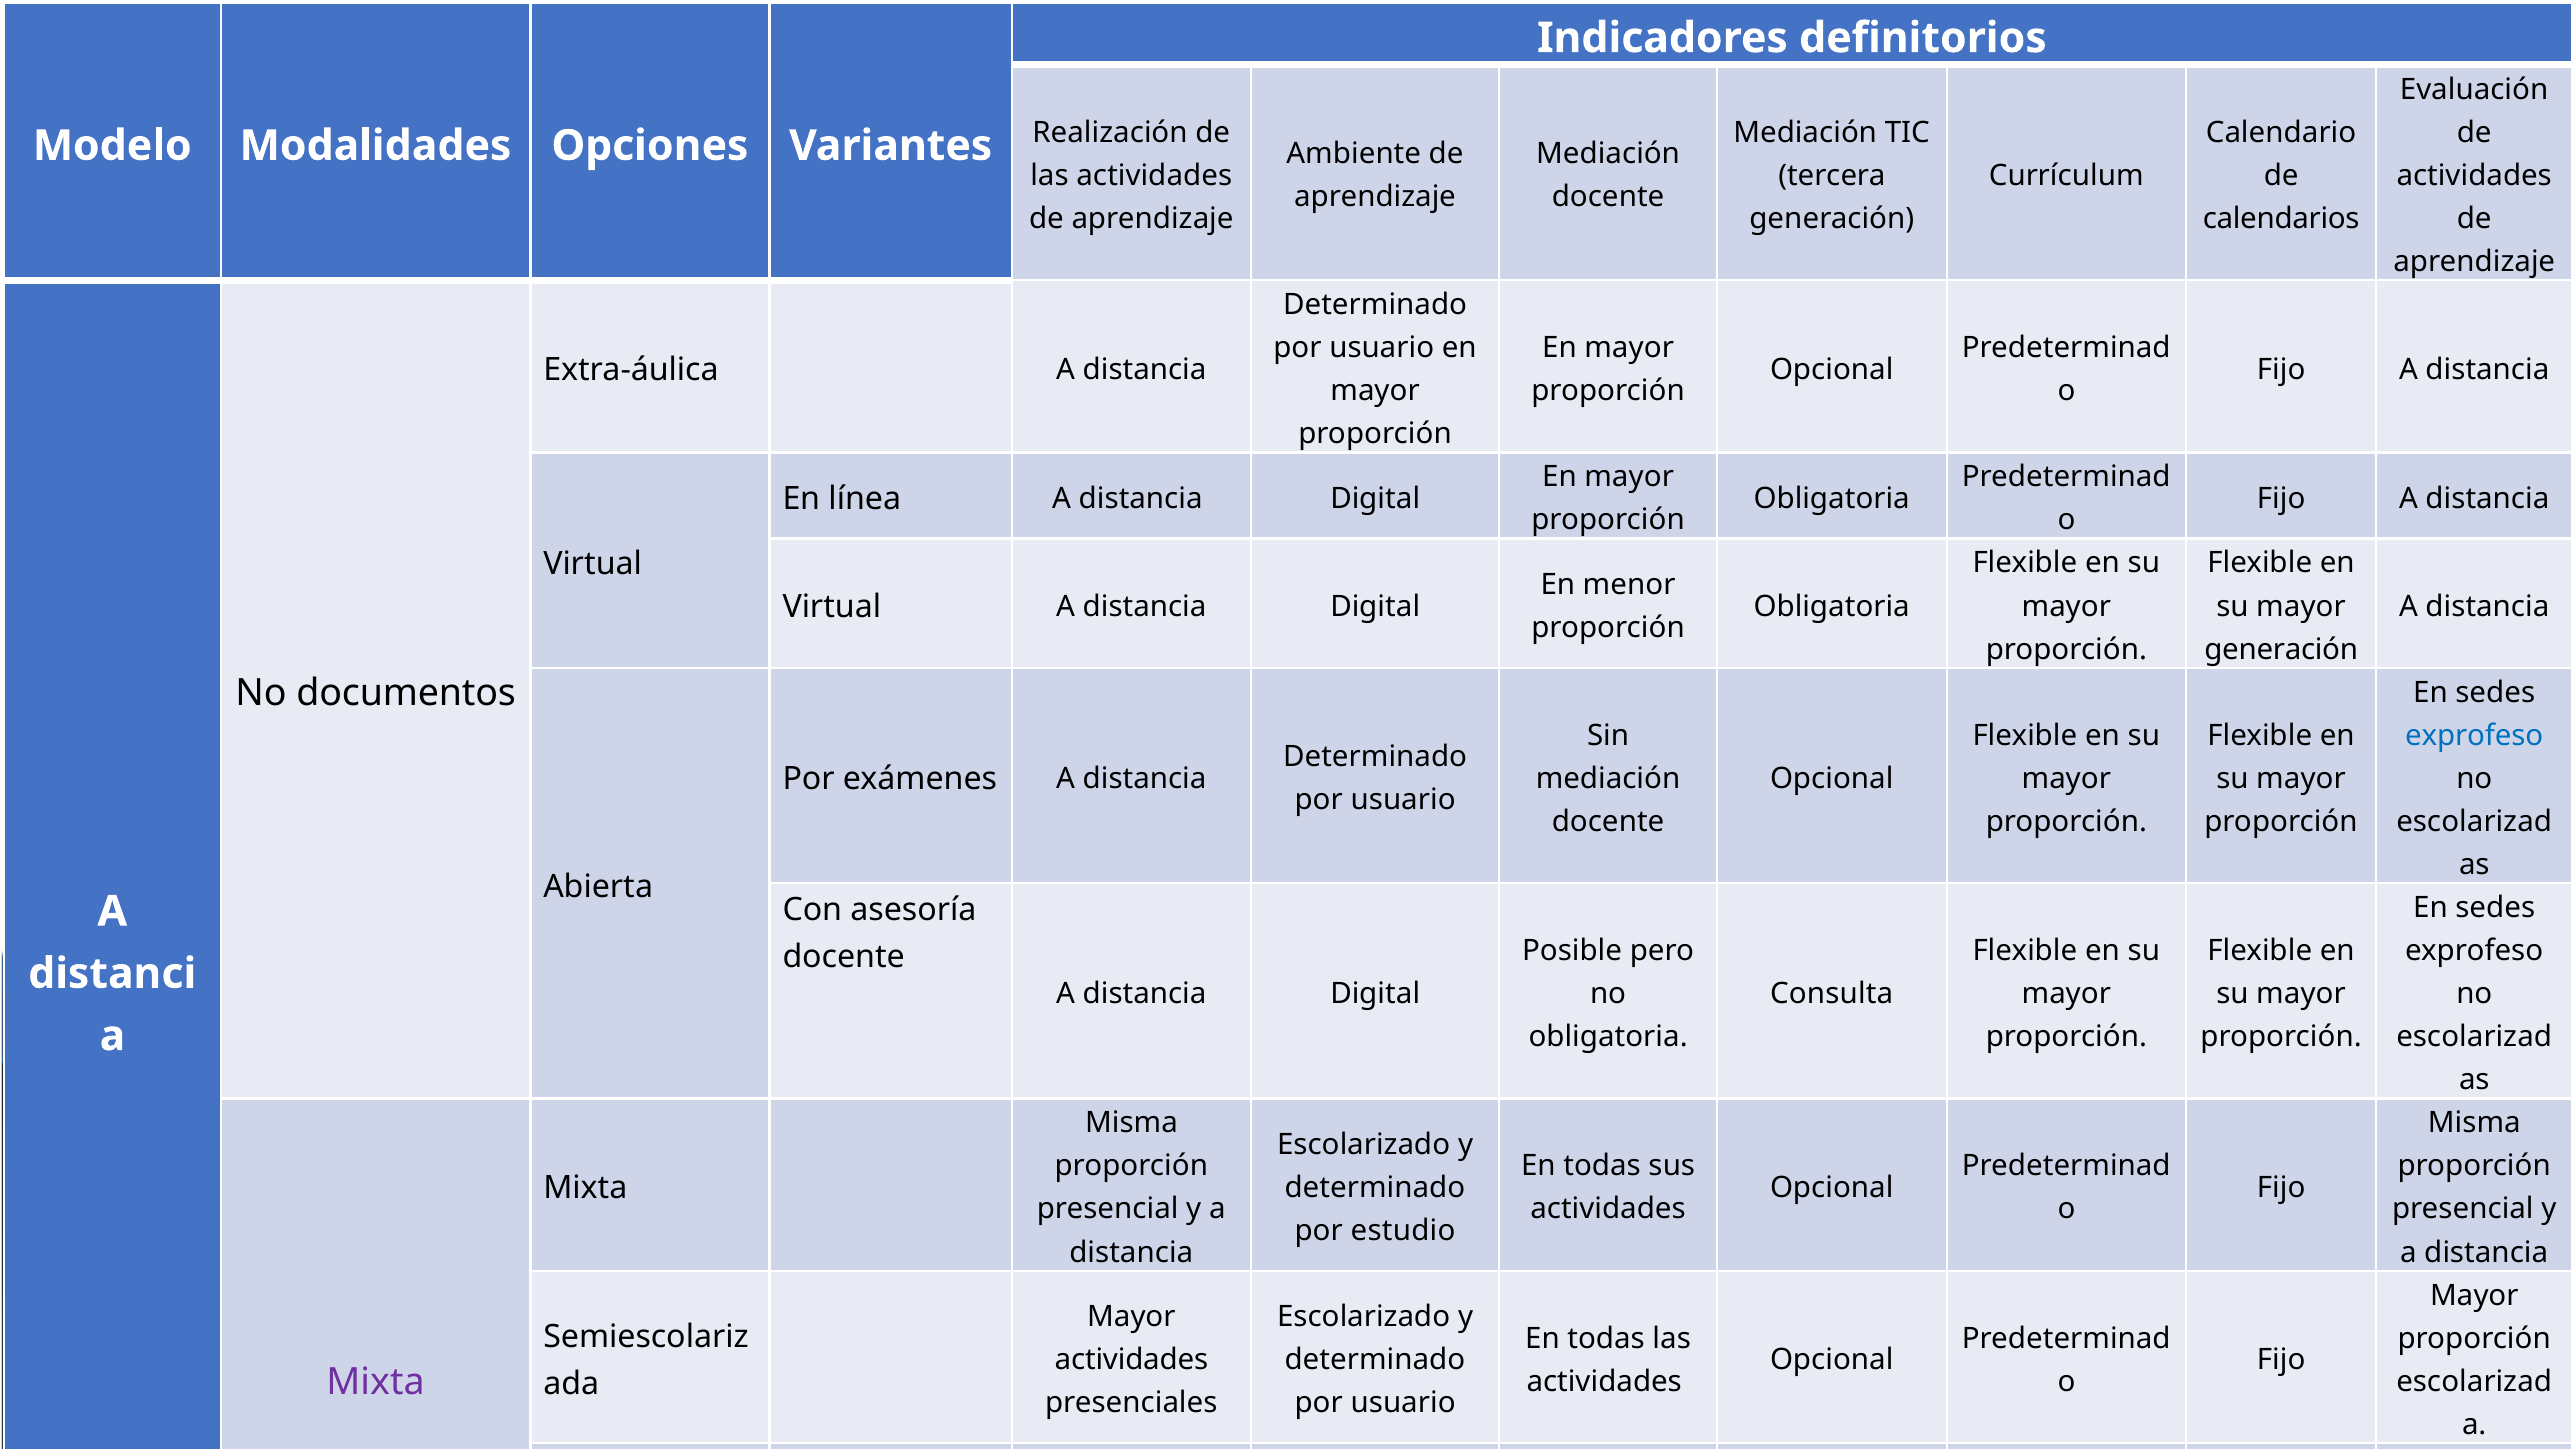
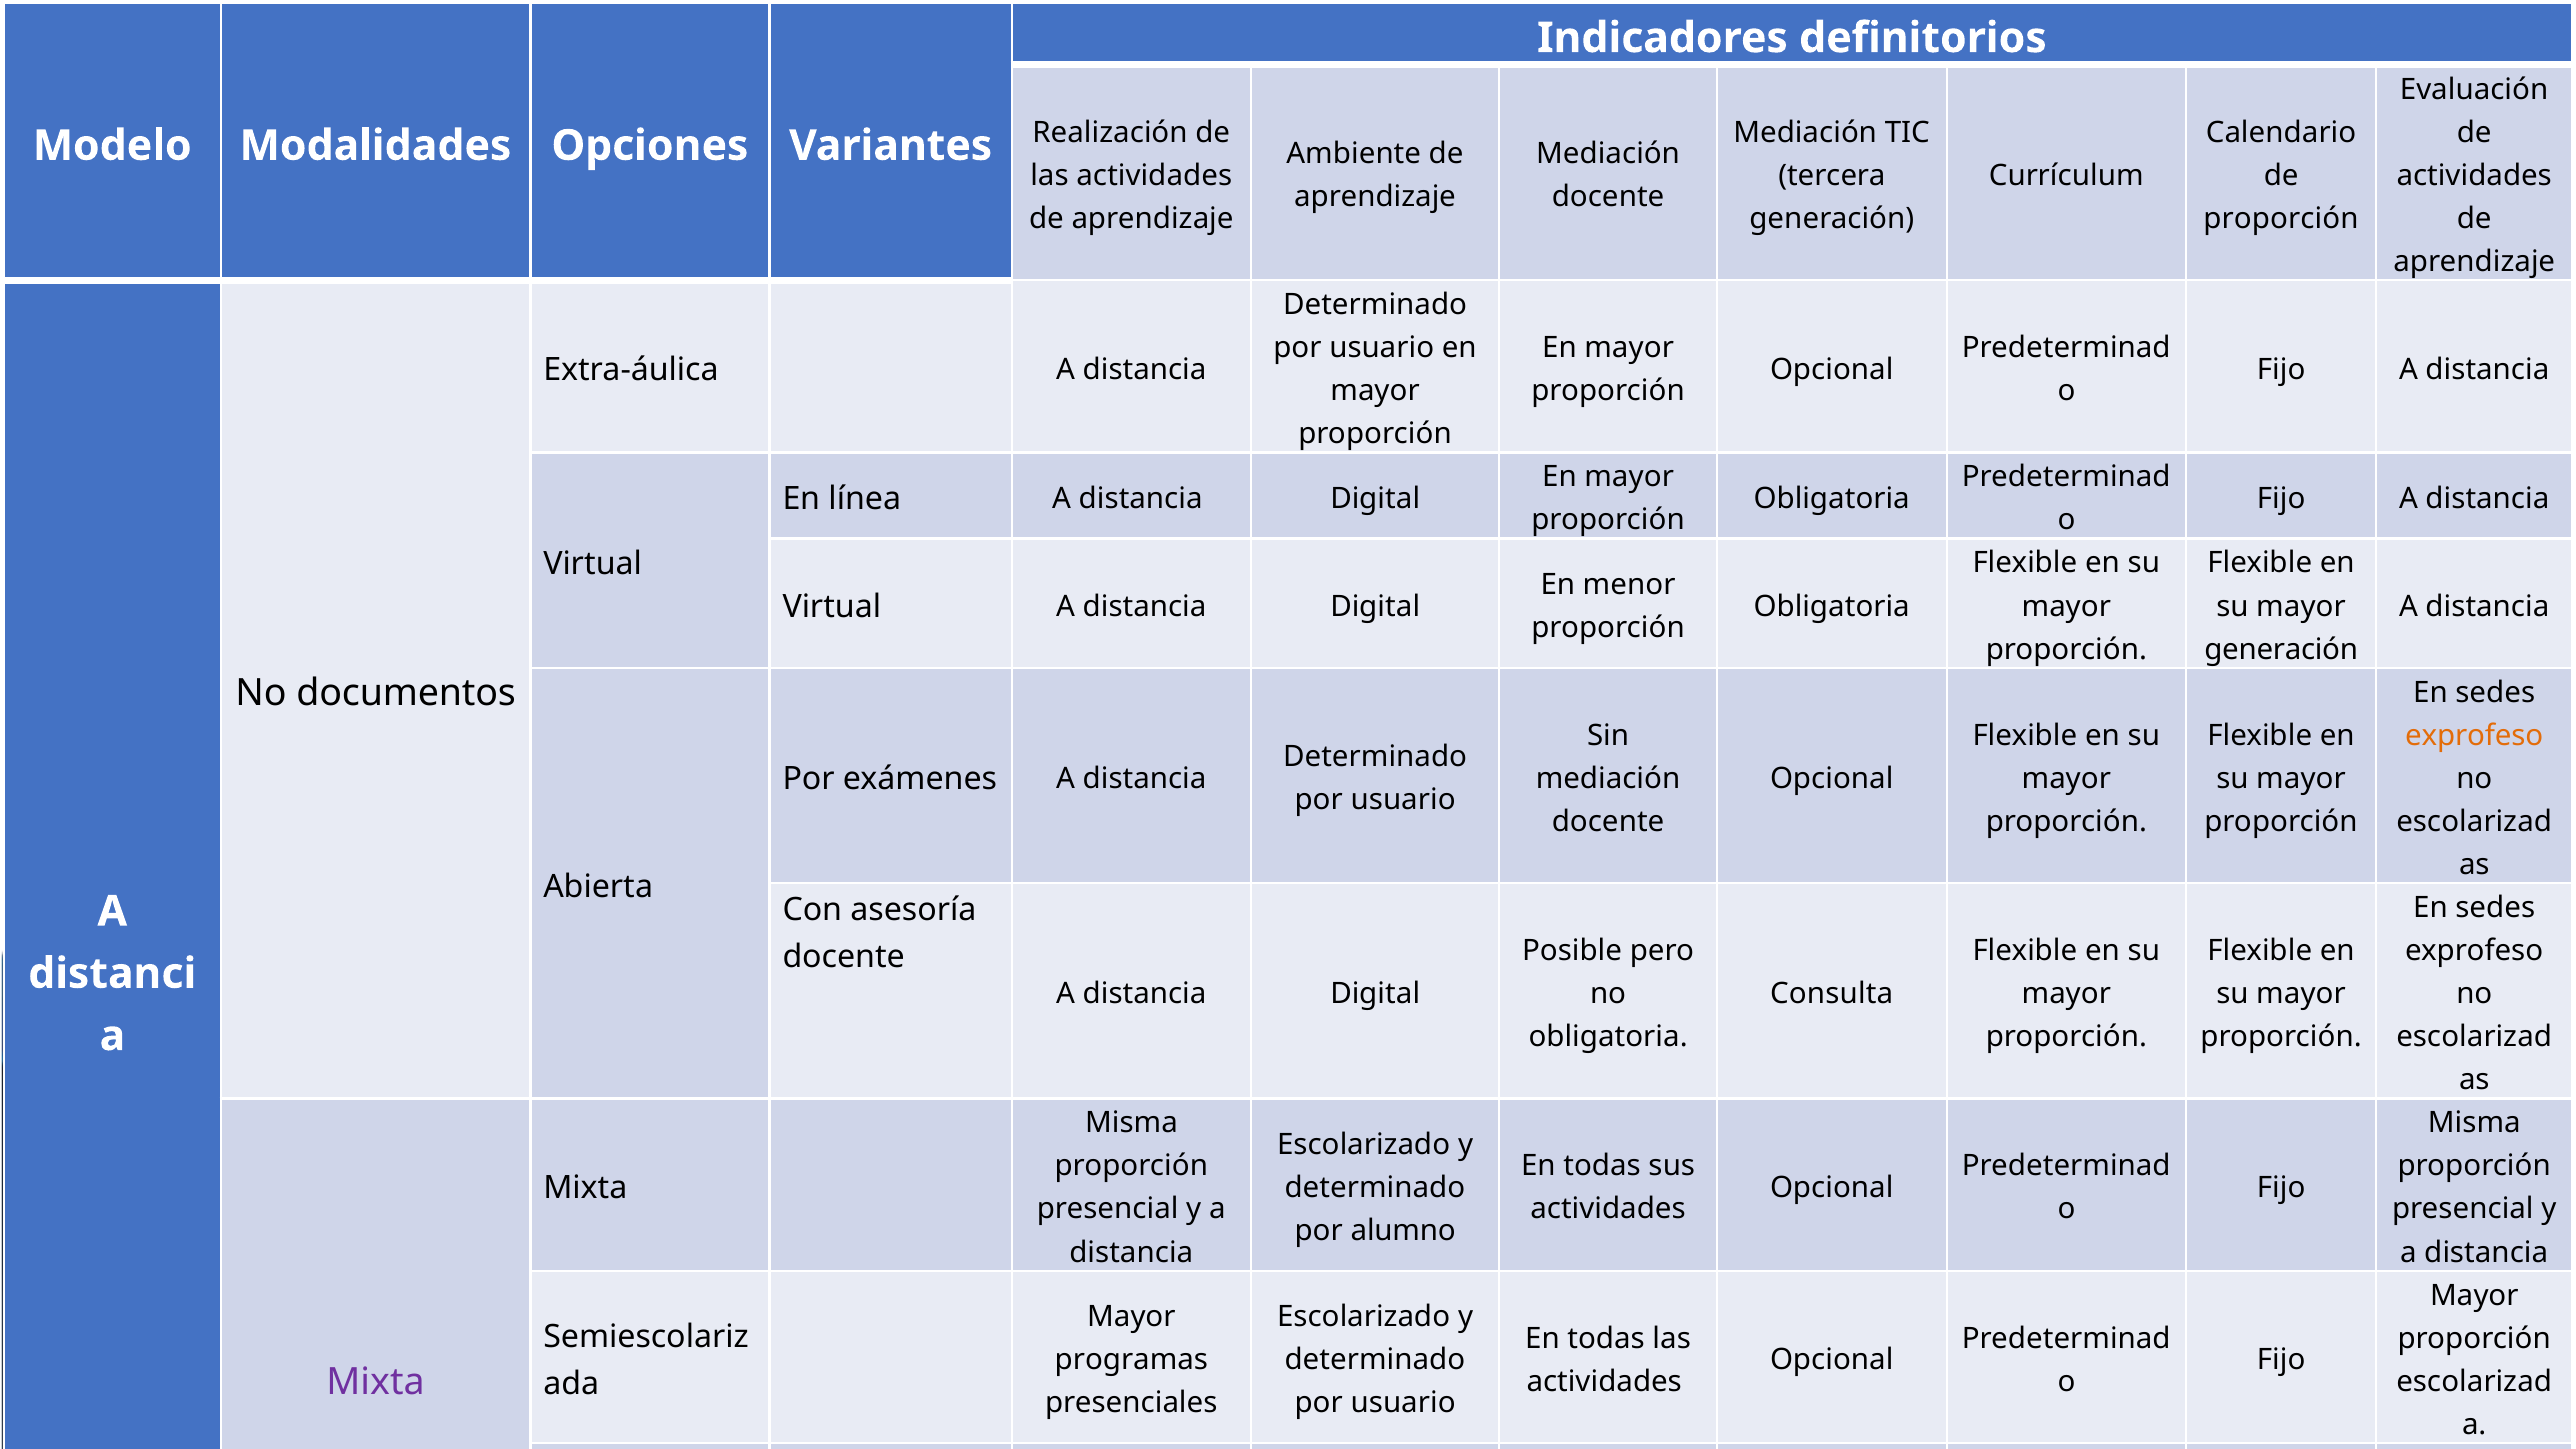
calendarios at (2281, 219): calendarios -> proporción
exprofeso at (2474, 736) colour: blue -> orange
estudio: estudio -> alumno
actividades at (1131, 1360): actividades -> programas
